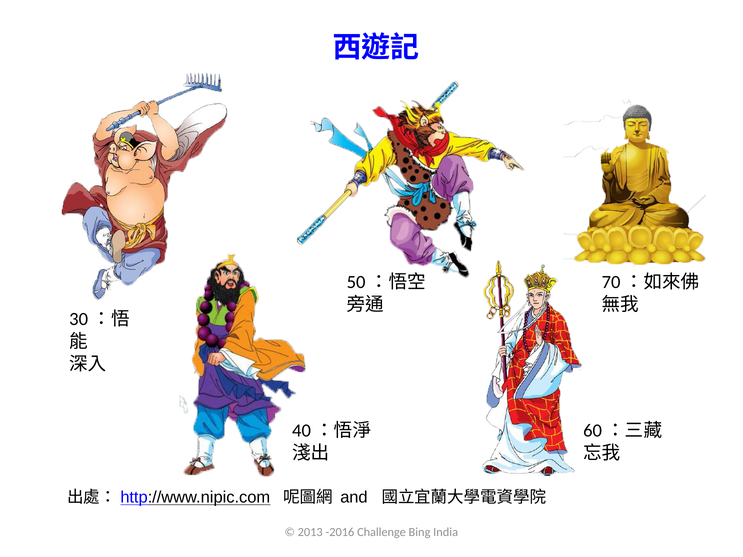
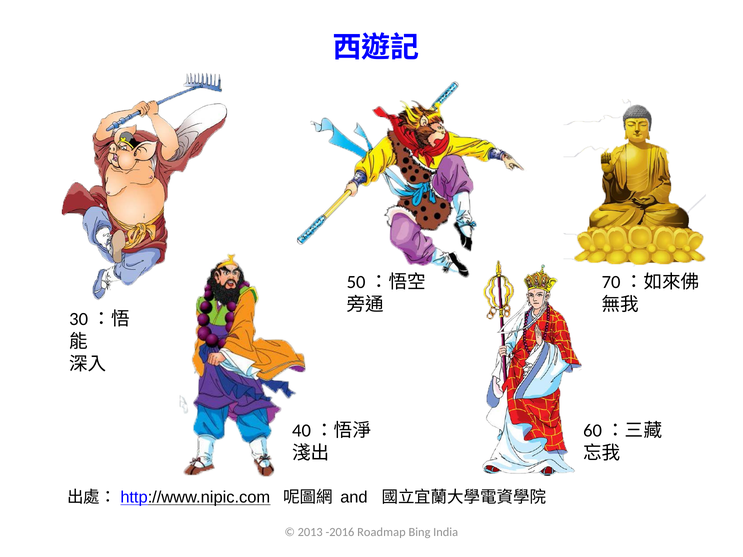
Challenge: Challenge -> Roadmap
